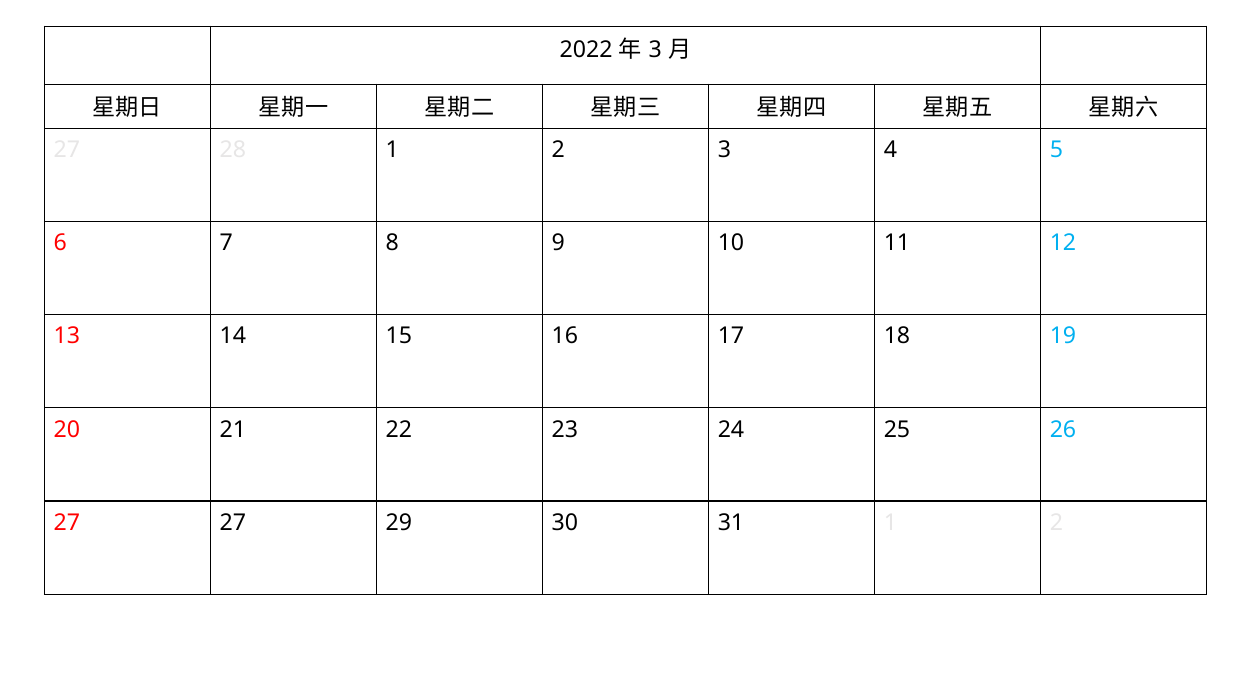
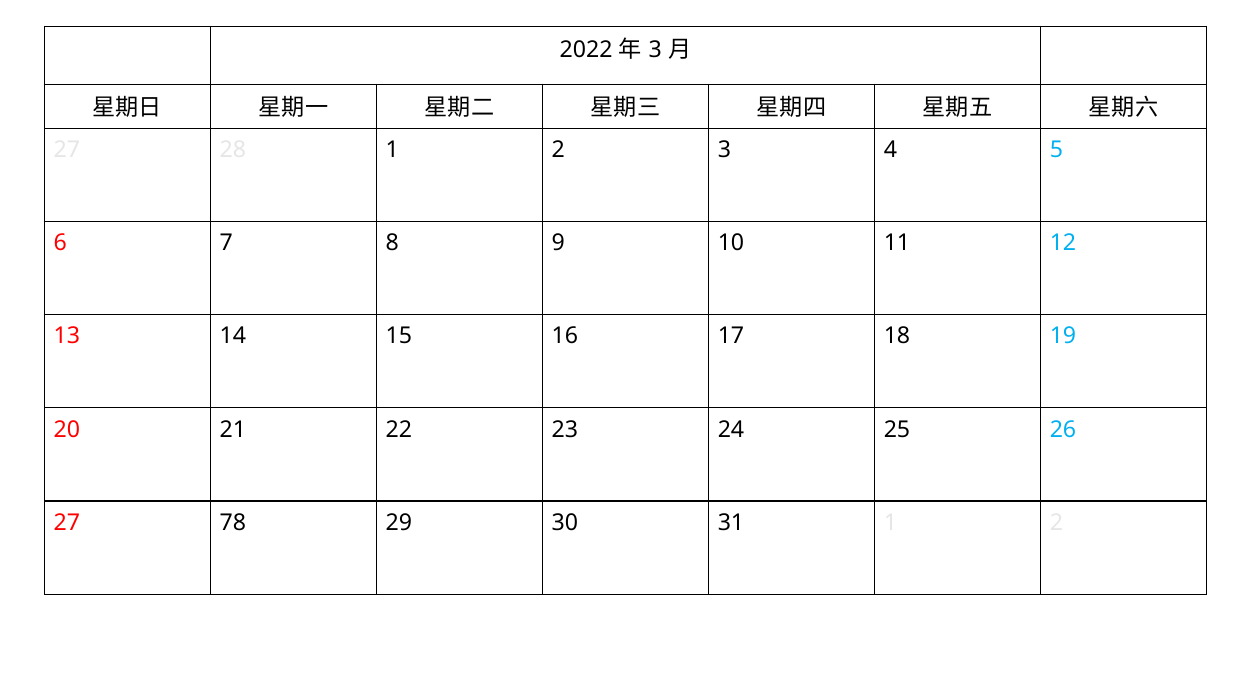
27 27: 27 -> 78
